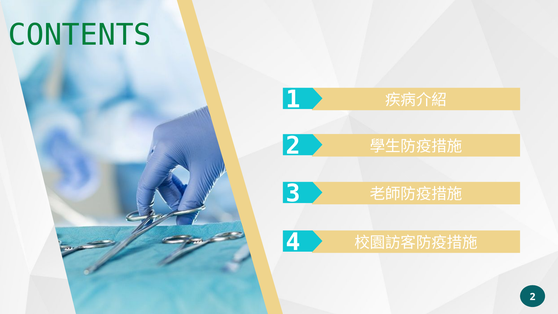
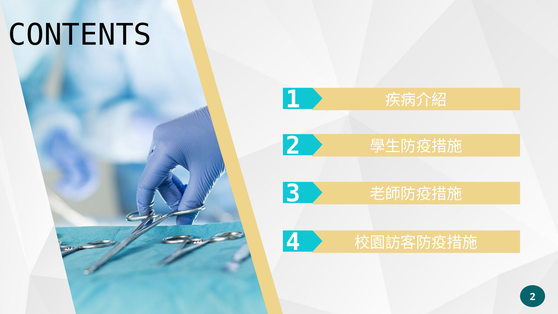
CONTENTS colour: green -> black
